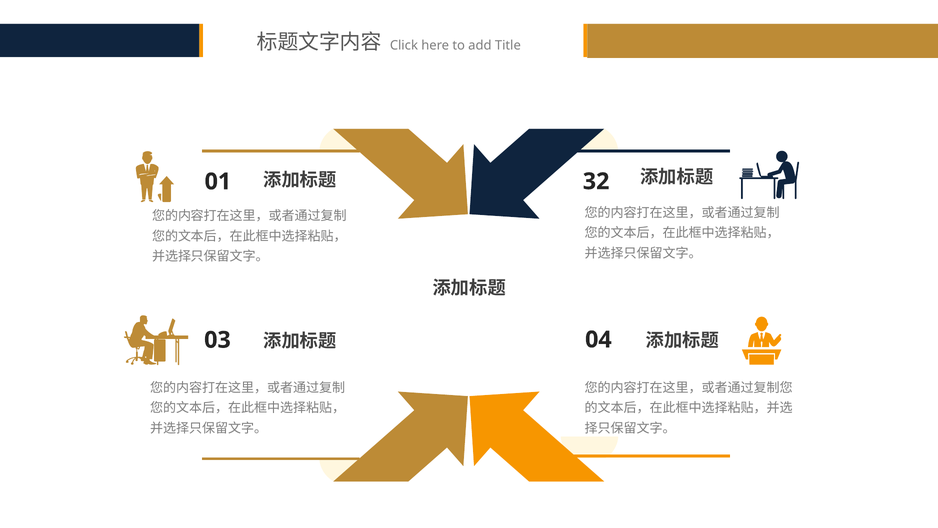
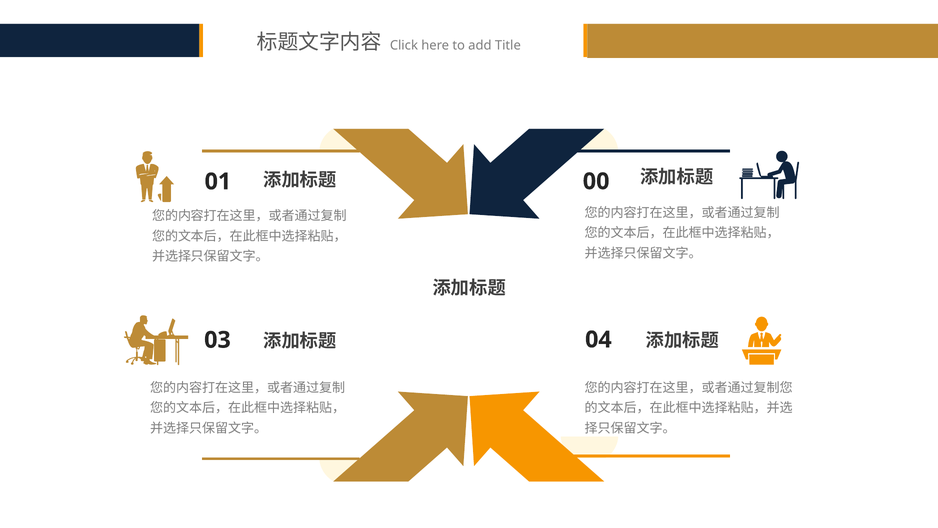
32: 32 -> 00
